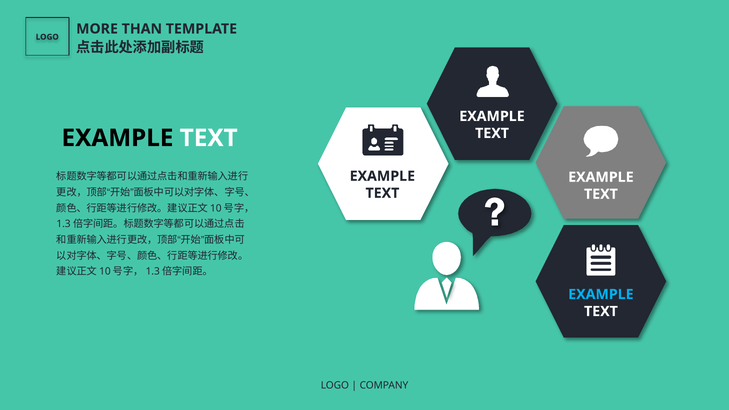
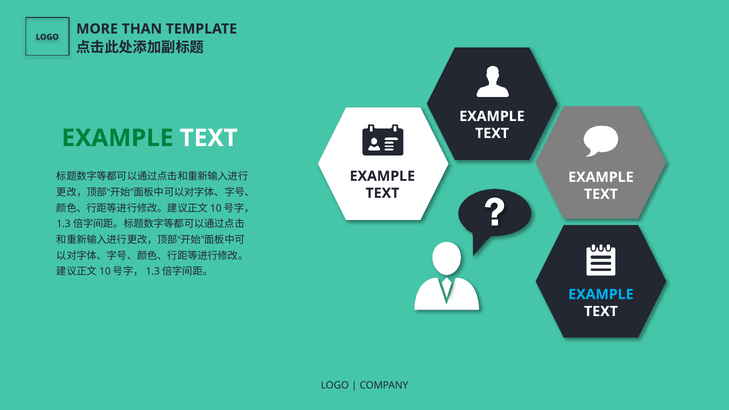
EXAMPLE at (117, 138) colour: black -> green
